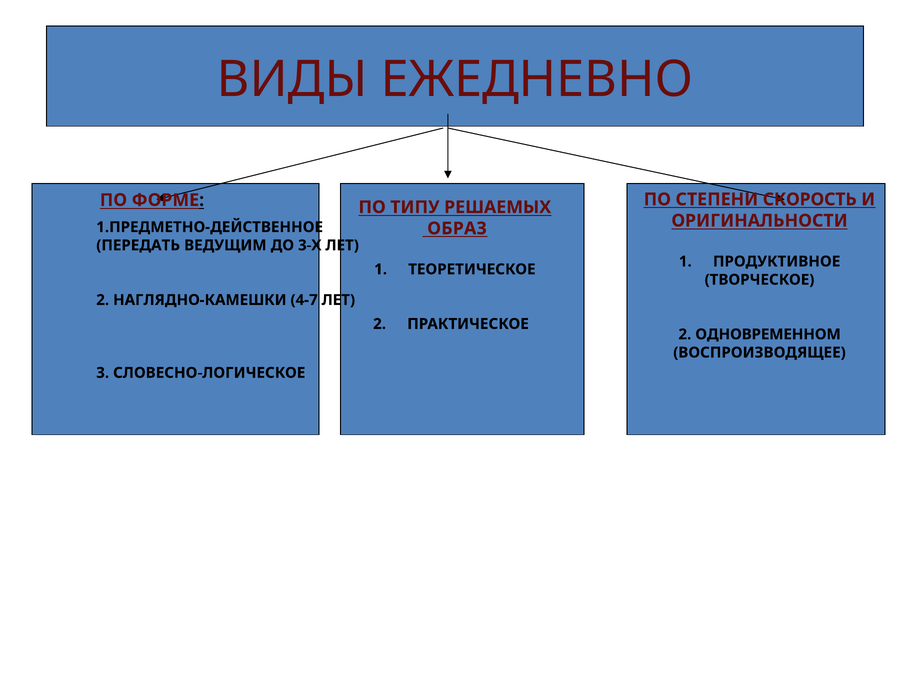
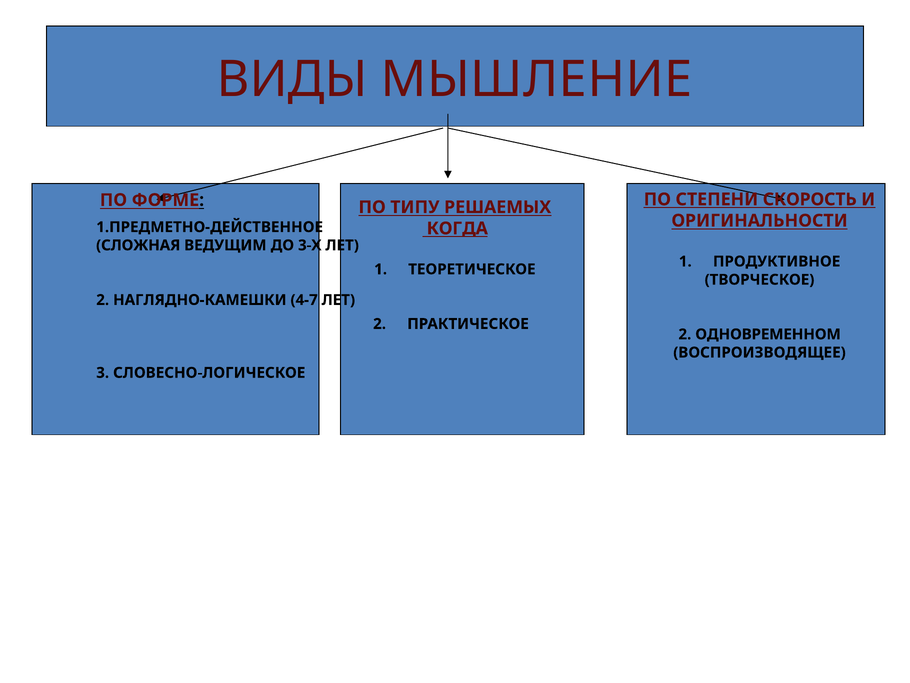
ЕЖЕДНЕВНО: ЕЖЕДНЕВНО -> МЫШЛЕНИЕ
ОБРАЗ: ОБРАЗ -> КОГДА
ПЕРЕДАТЬ: ПЕРЕДАТЬ -> СЛОЖНАЯ
